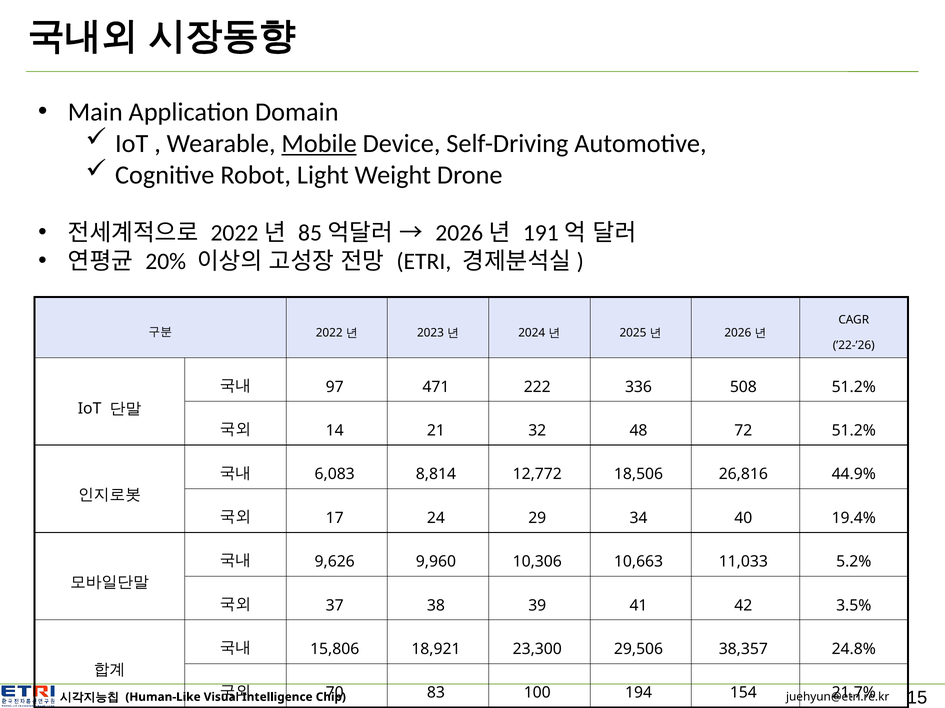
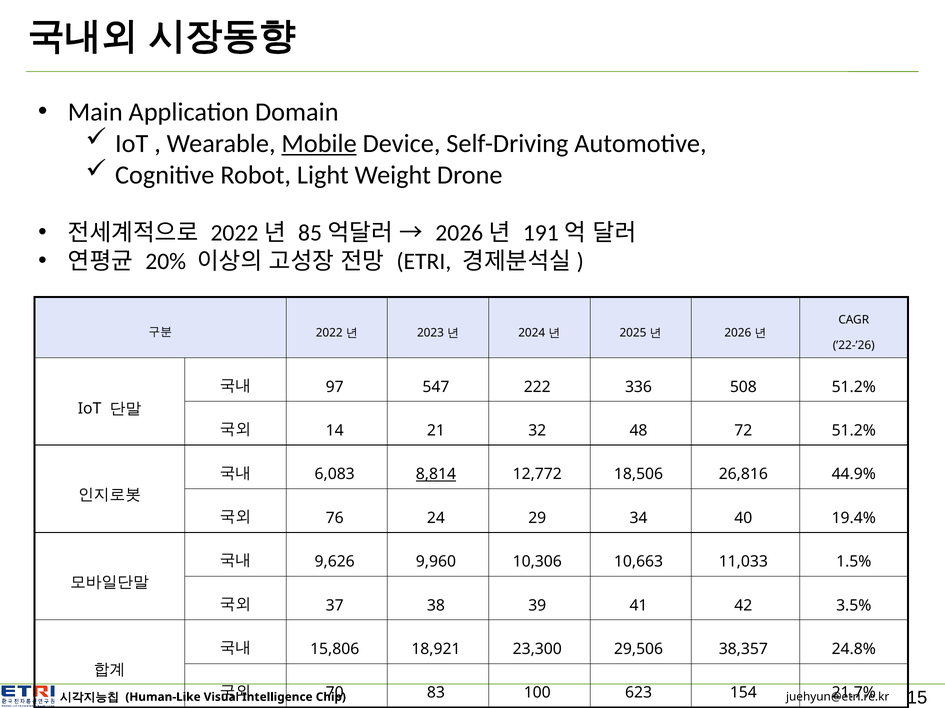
471: 471 -> 547
8,814 underline: none -> present
17: 17 -> 76
5.2%: 5.2% -> 1.5%
194: 194 -> 623
